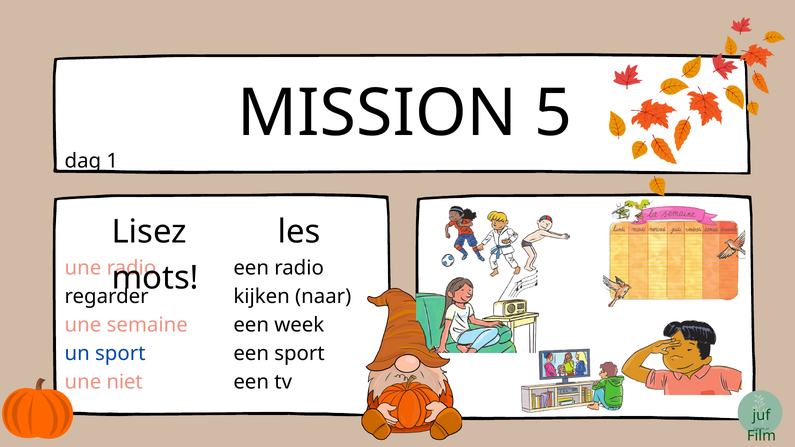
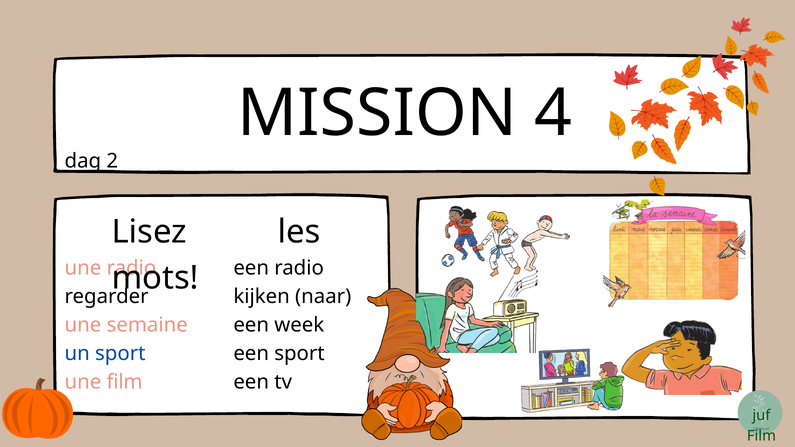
5: 5 -> 4
1: 1 -> 2
niet at (125, 382): niet -> film
